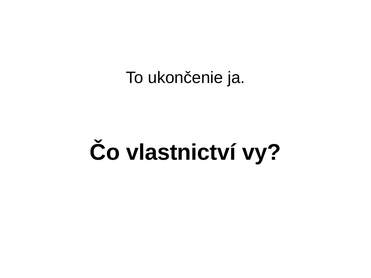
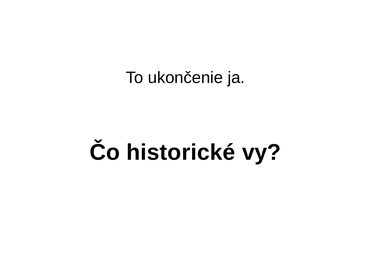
vlastnictví: vlastnictví -> historické
